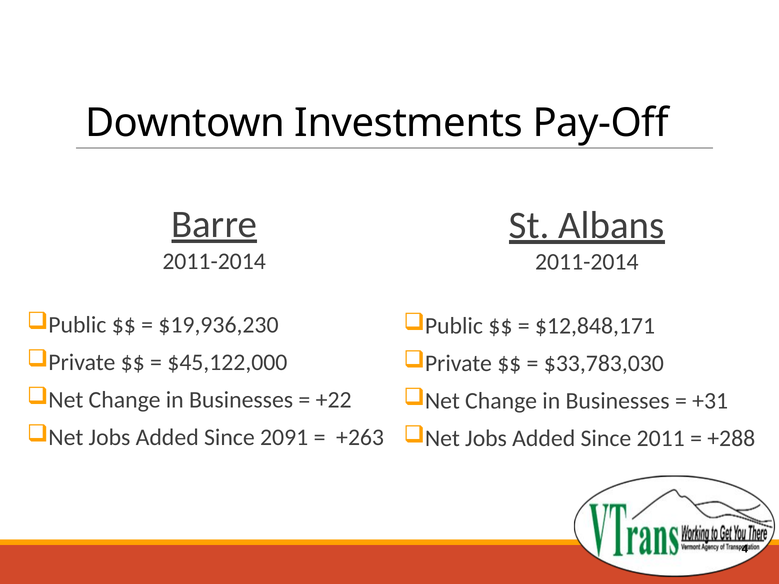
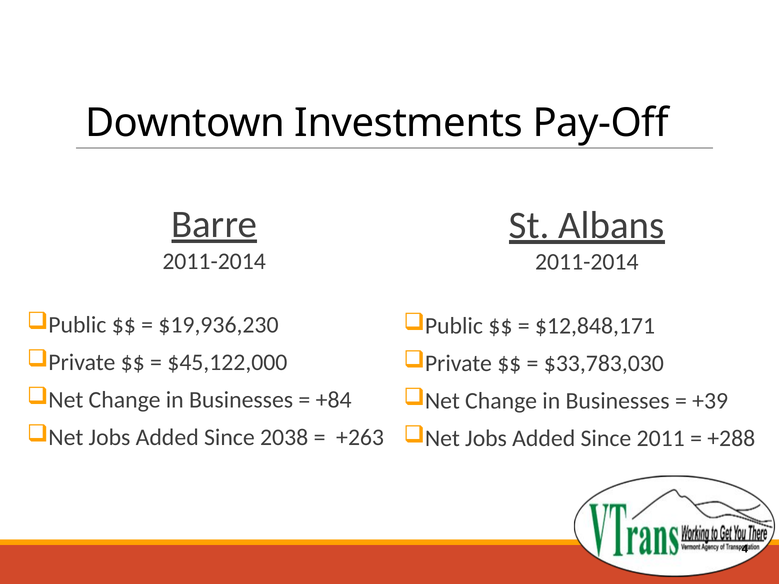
+22: +22 -> +84
+31: +31 -> +39
2091: 2091 -> 2038
